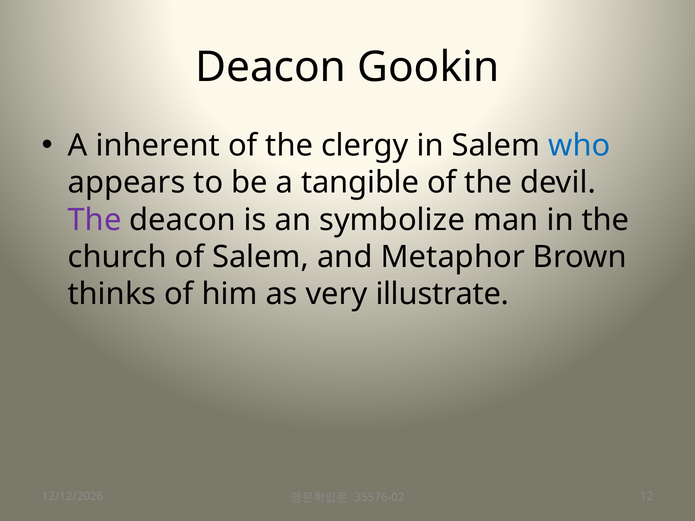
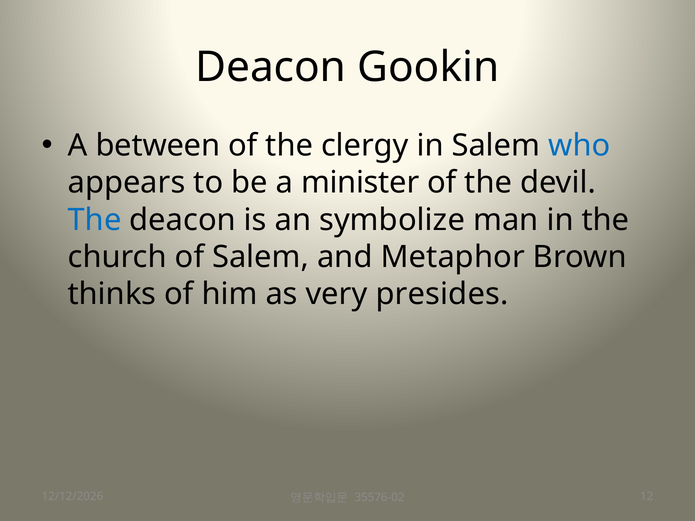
inherent: inherent -> between
tangible: tangible -> minister
The at (95, 220) colour: purple -> blue
illustrate: illustrate -> presides
